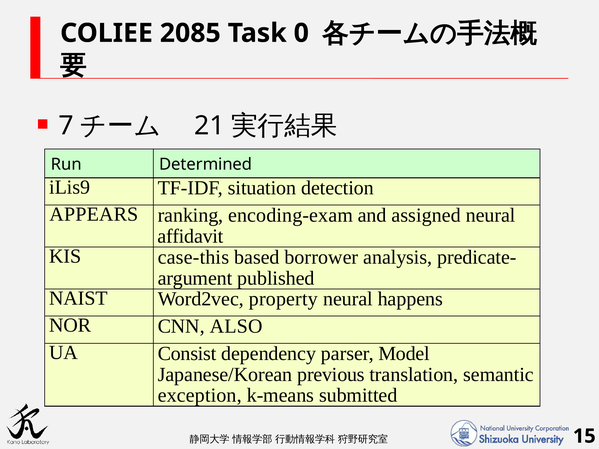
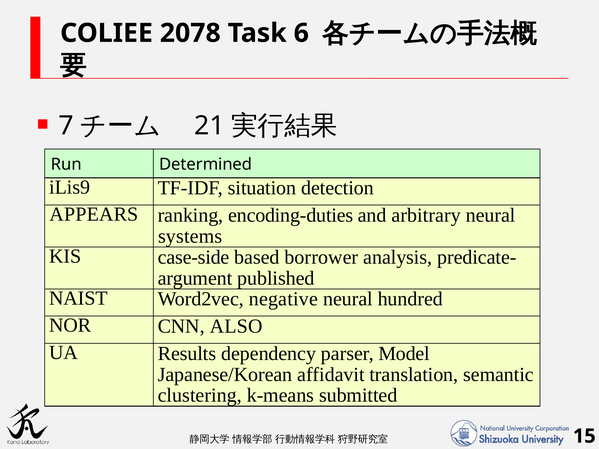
2085: 2085 -> 2078
0: 0 -> 6
encoding-exam: encoding-exam -> encoding-duties
assigned: assigned -> arbitrary
affidavit: affidavit -> systems
case-this: case-this -> case-side
property: property -> negative
happens: happens -> hundred
Consist: Consist -> Results
previous: previous -> affidavit
exception: exception -> clustering
